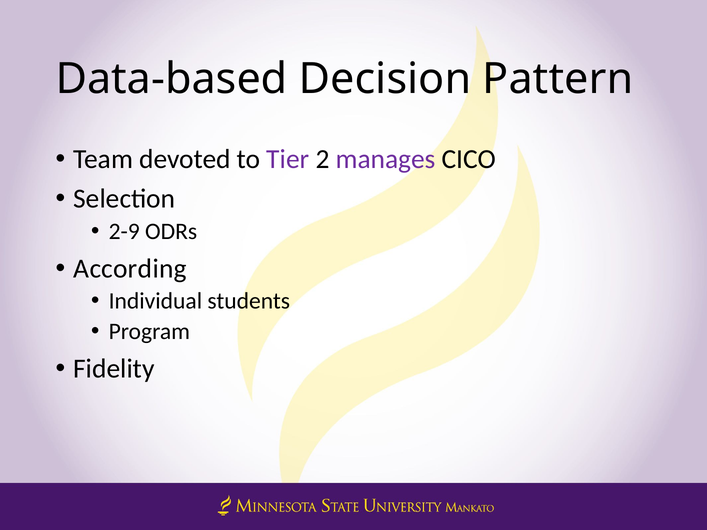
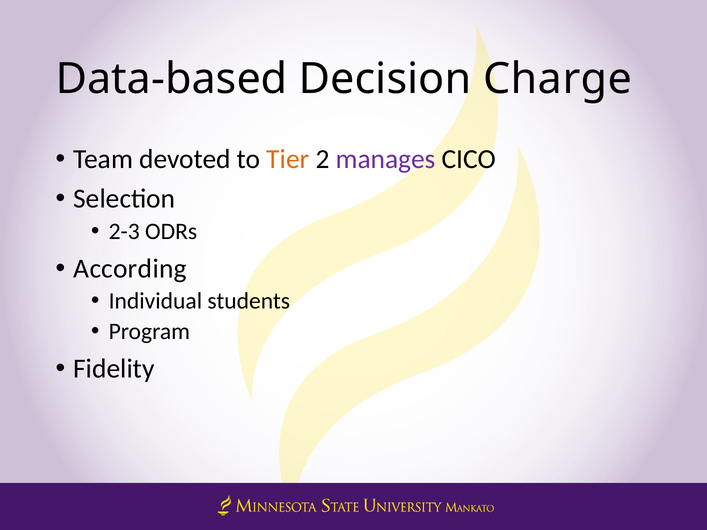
Pattern: Pattern -> Charge
Tier colour: purple -> orange
2-9: 2-9 -> 2-3
